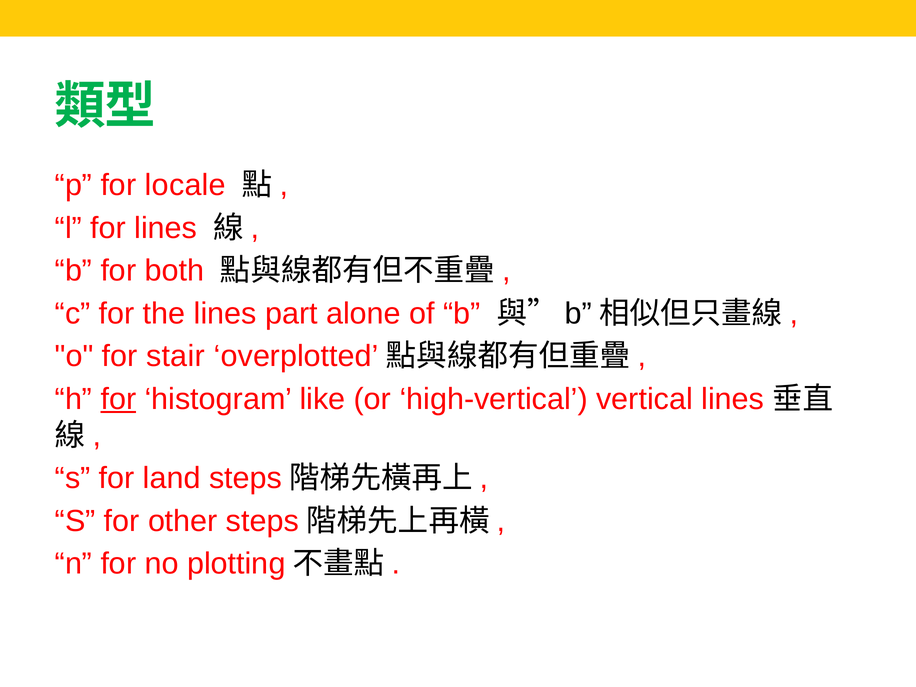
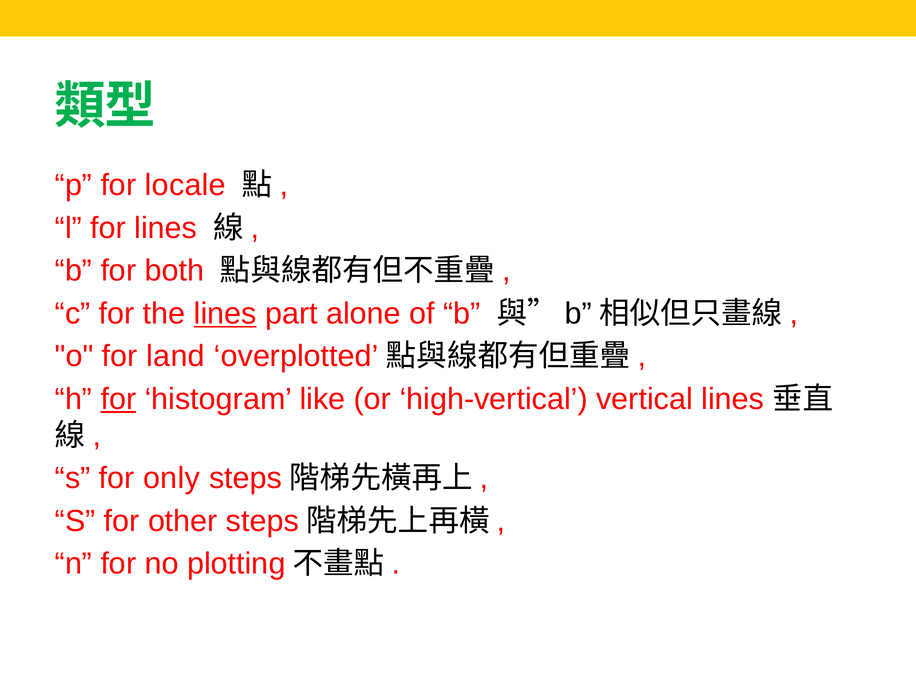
lines at (225, 314) underline: none -> present
stair: stair -> land
land: land -> only
